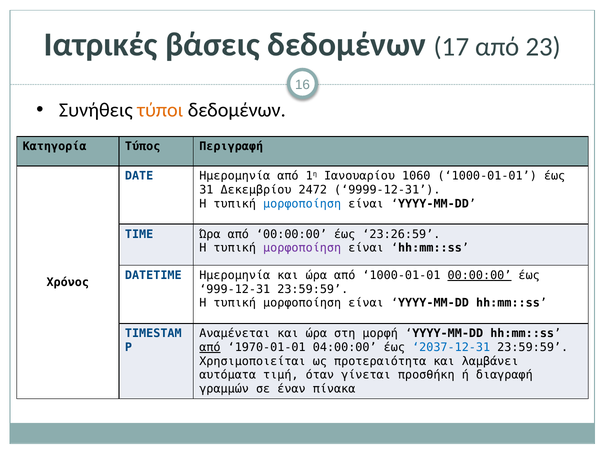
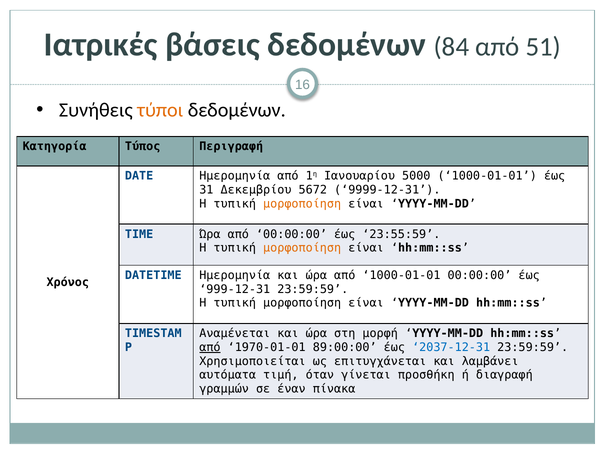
17: 17 -> 84
23: 23 -> 51
1060: 1060 -> 5000
2472: 2472 -> 5672
μορφοποίηση at (302, 204) colour: blue -> orange
23:26:59: 23:26:59 -> 23:55:59
μορφοποίηση at (302, 248) colour: purple -> orange
00:00:00 at (479, 275) underline: present -> none
04:00:00: 04:00:00 -> 89:00:00
προτεραιότητα: προτεραιότητα -> επιτυγχάνεται
